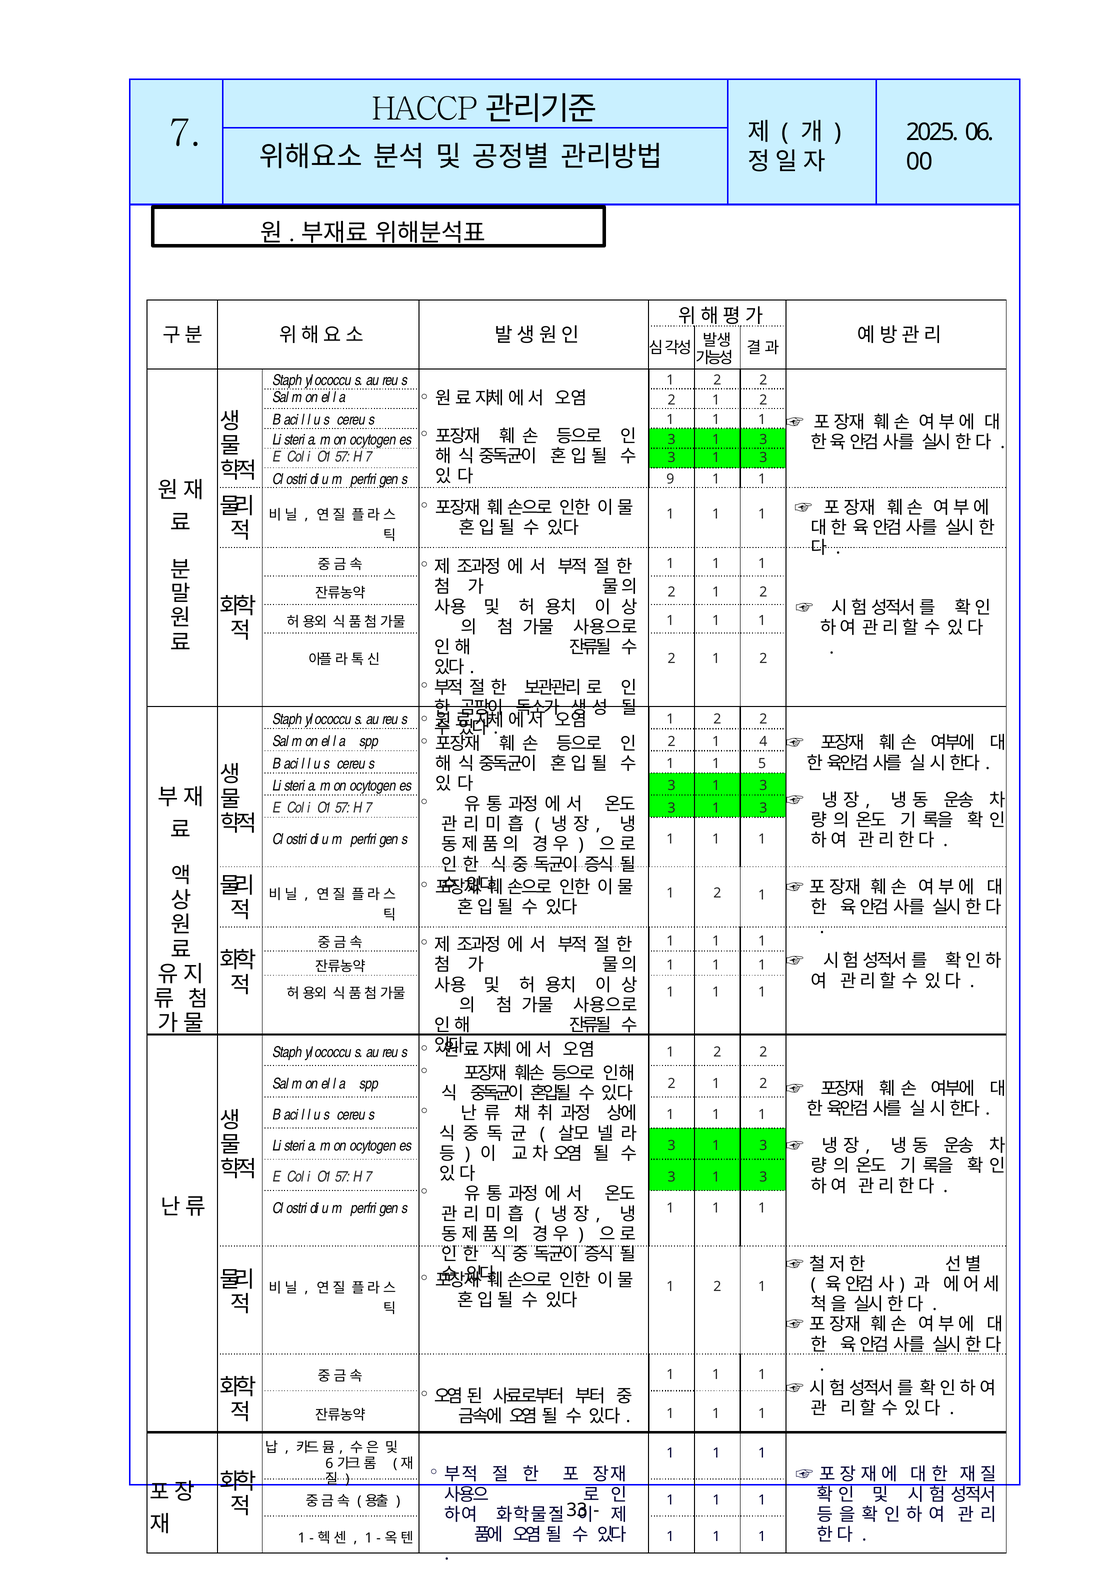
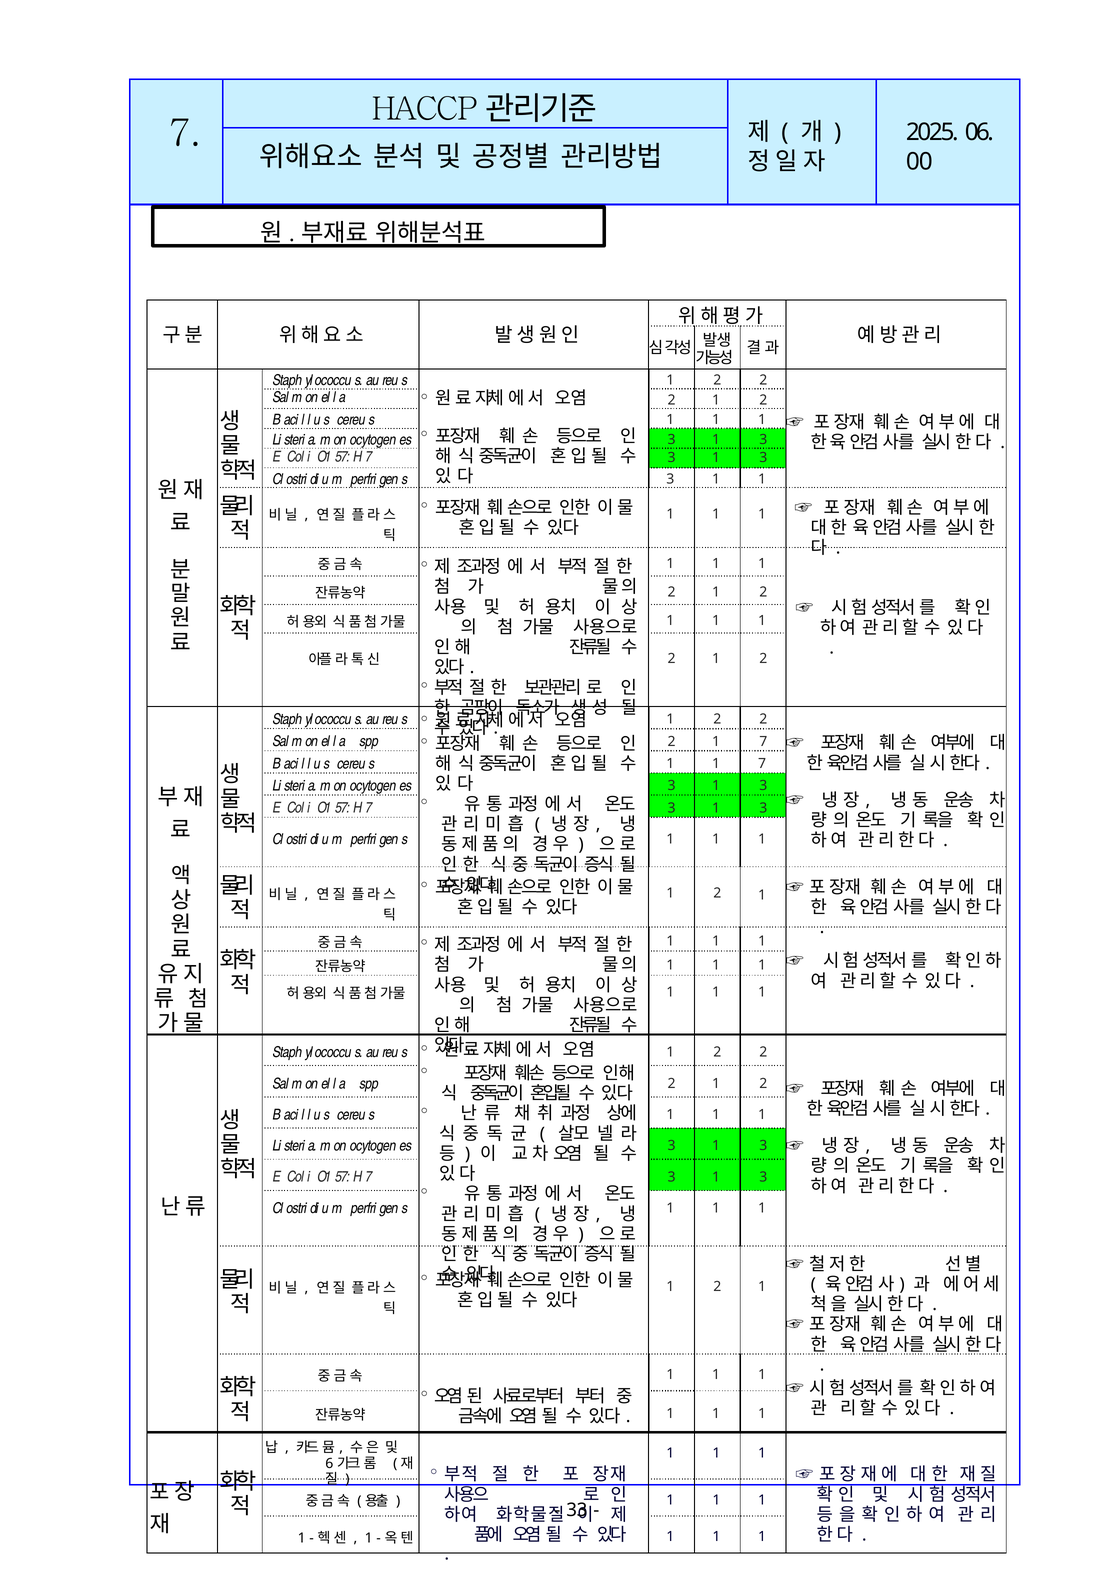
s 9: 9 -> 3
2 1 4: 4 -> 7
1 1 5: 5 -> 7
